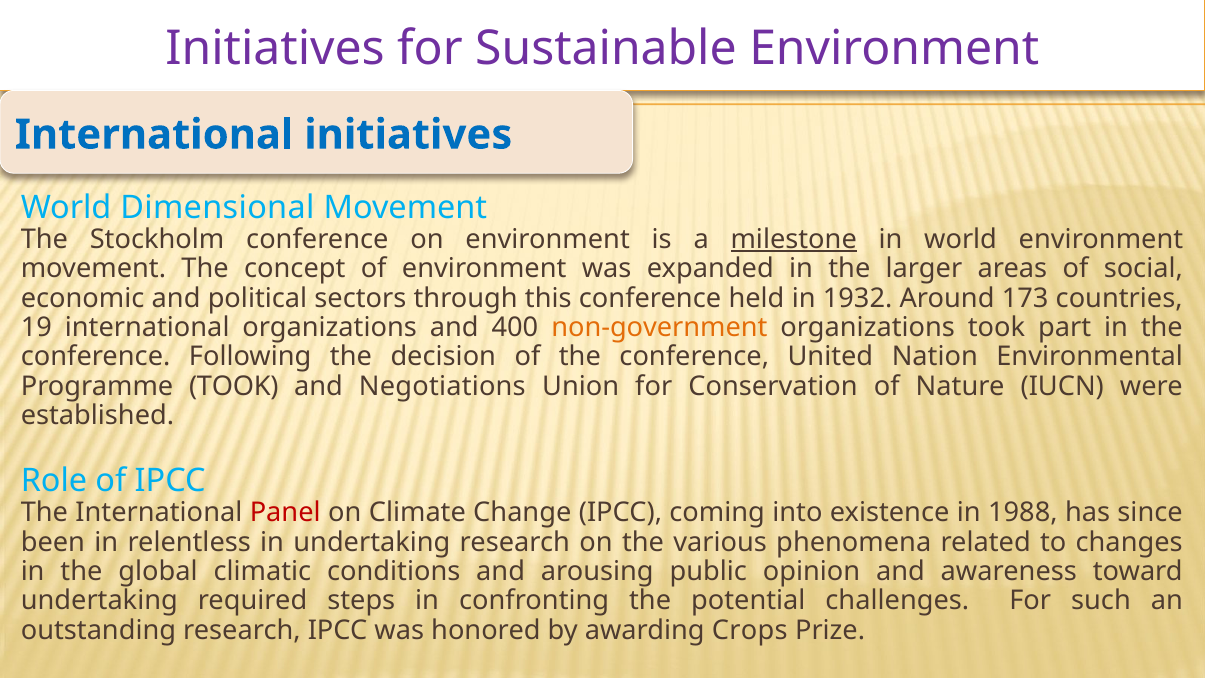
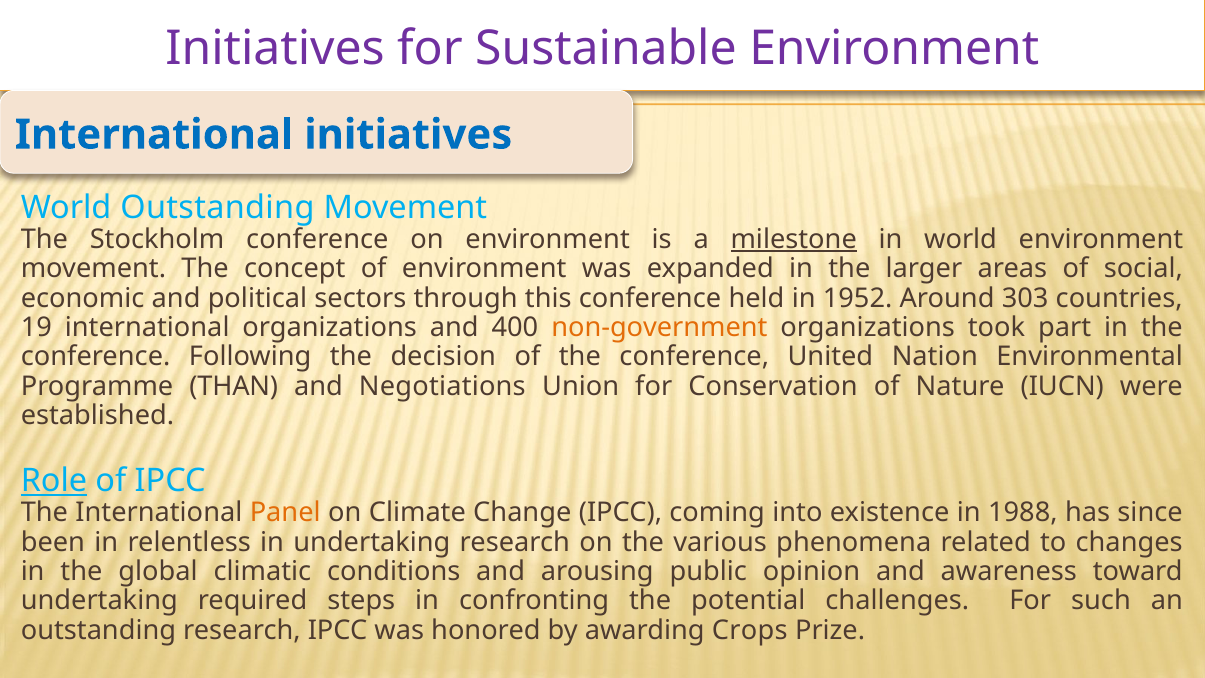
World Dimensional: Dimensional -> Outstanding
1932: 1932 -> 1952
173: 173 -> 303
Programme TOOK: TOOK -> THAN
Role underline: none -> present
Panel colour: red -> orange
